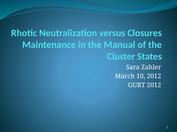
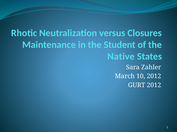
Manual: Manual -> Student
Cluster: Cluster -> Native
